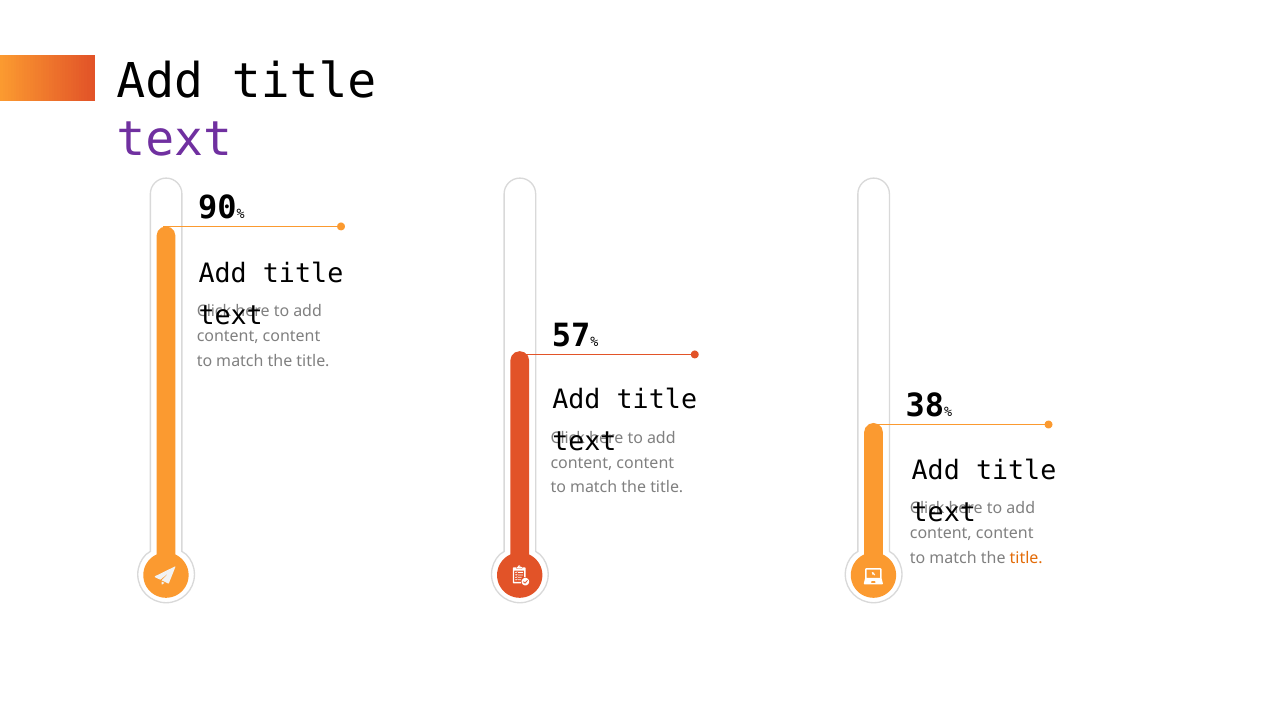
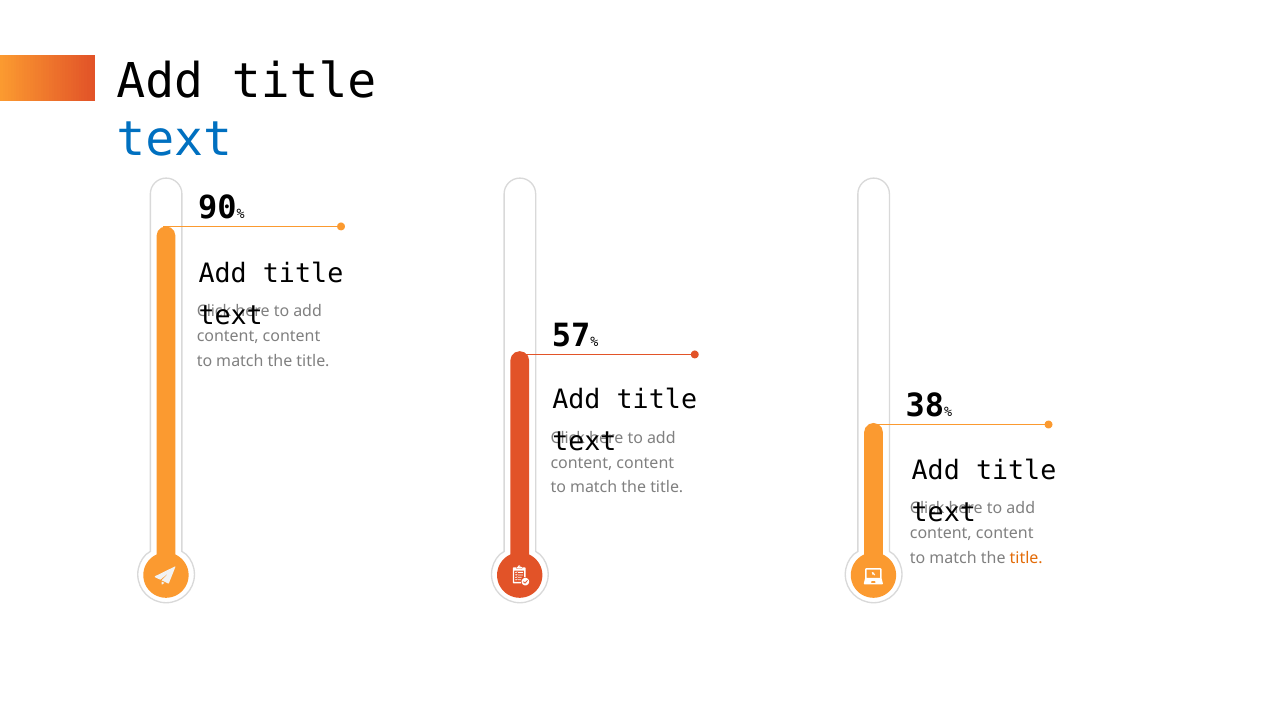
text at (174, 140) colour: purple -> blue
